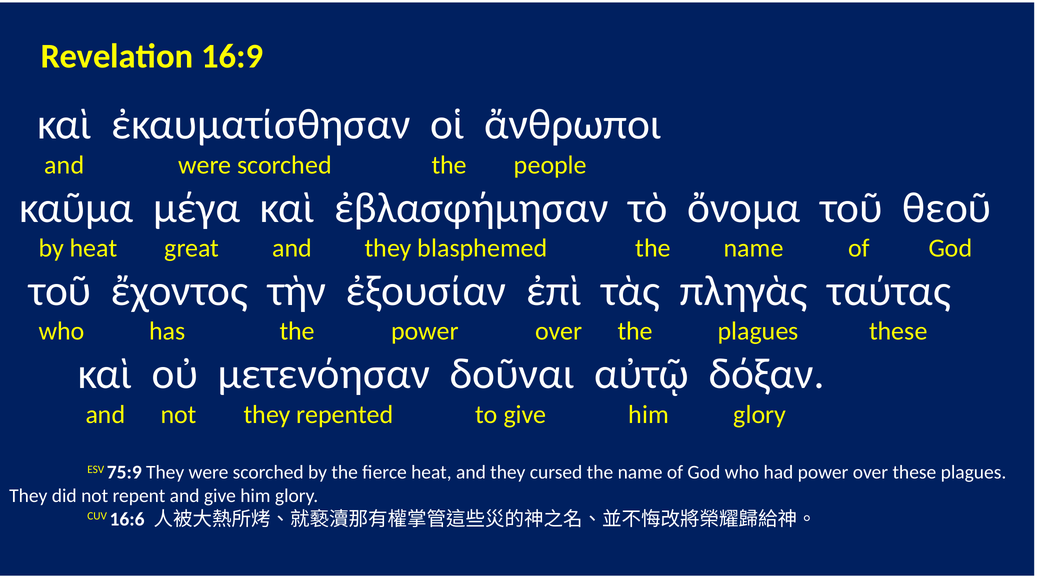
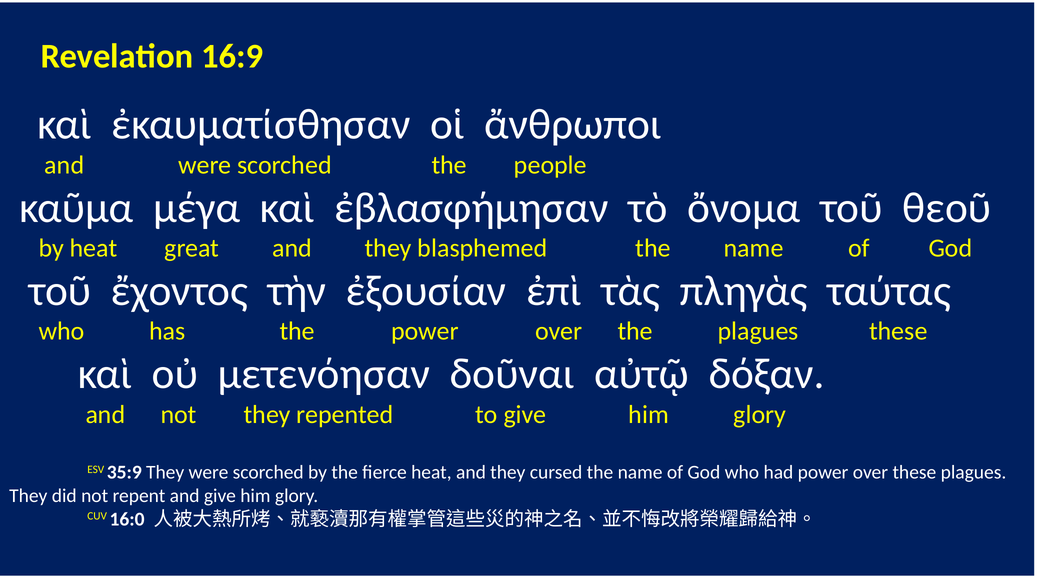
75:9: 75:9 -> 35:9
16:6: 16:6 -> 16:0
